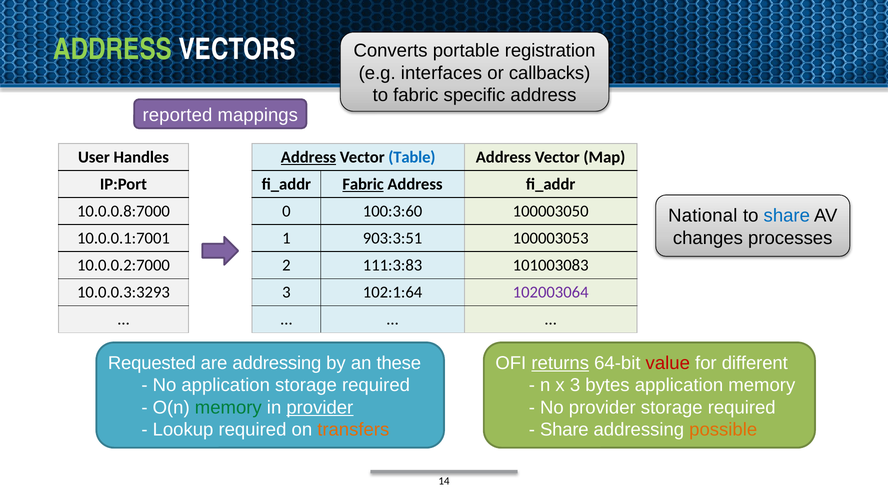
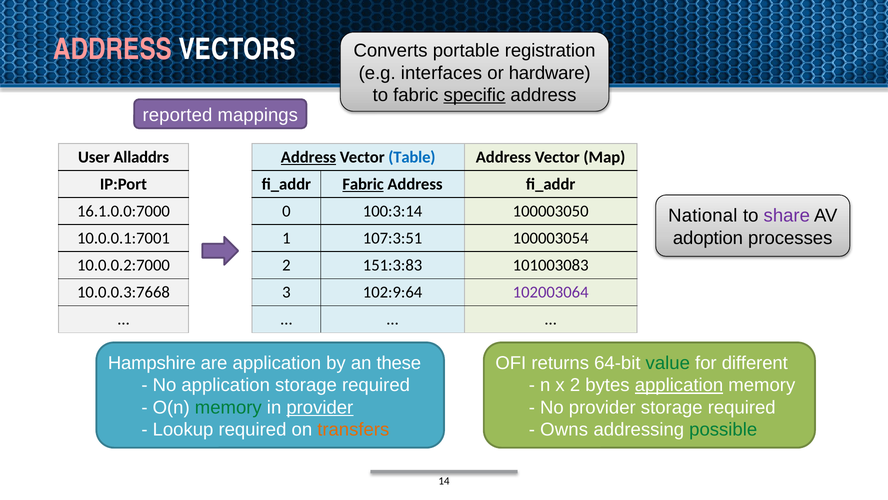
ADDRESS at (113, 49) colour: light green -> pink
callbacks: callbacks -> hardware
specific underline: none -> present
Handles: Handles -> Alladdrs
10.0.0.8:7000: 10.0.0.8:7000 -> 16.1.0.0:7000
100:3:60: 100:3:60 -> 100:3:14
share at (787, 216) colour: blue -> purple
changes: changes -> adoption
903:3:51: 903:3:51 -> 107:3:51
100003053: 100003053 -> 100003054
111:3:83: 111:3:83 -> 151:3:83
10.0.0.3:3293: 10.0.0.3:3293 -> 10.0.0.3:7668
102:1:64: 102:1:64 -> 102:9:64
Requested: Requested -> Hampshire
are addressing: addressing -> application
returns underline: present -> none
value colour: red -> green
x 3: 3 -> 2
application at (679, 385) underline: none -> present
Share at (564, 429): Share -> Owns
possible colour: orange -> green
